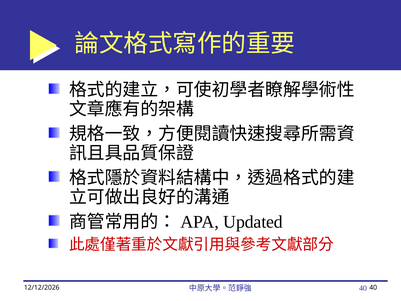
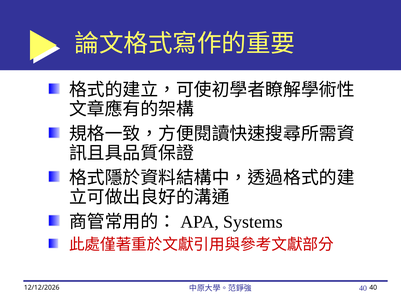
Updated: Updated -> Systems
